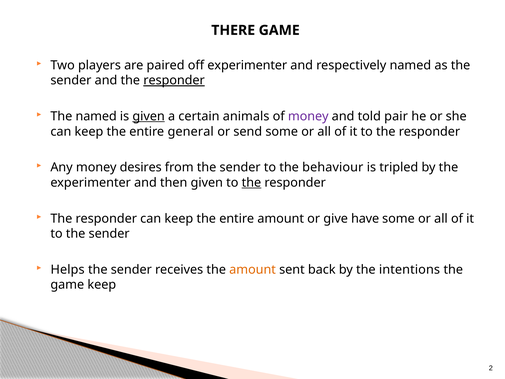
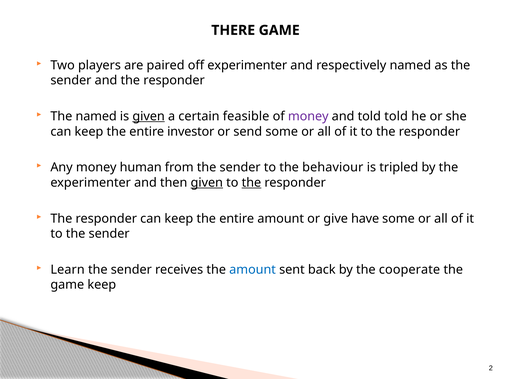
responder at (174, 80) underline: present -> none
animals: animals -> feasible
told pair: pair -> told
general: general -> investor
desires: desires -> human
given at (207, 182) underline: none -> present
Helps: Helps -> Learn
amount at (253, 269) colour: orange -> blue
intentions: intentions -> cooperate
